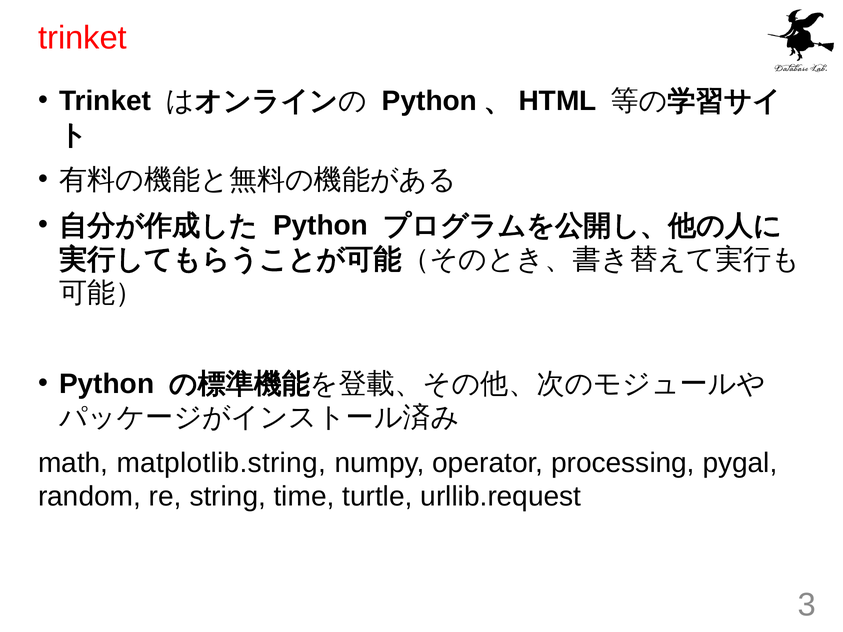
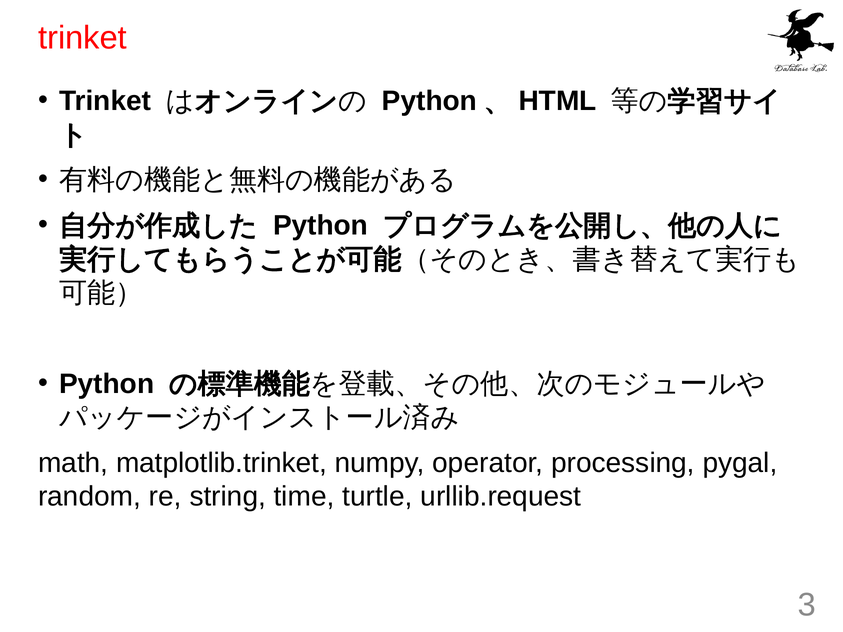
matplotlib.string: matplotlib.string -> matplotlib.trinket
